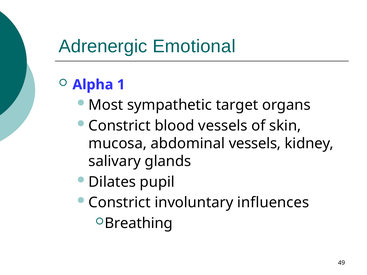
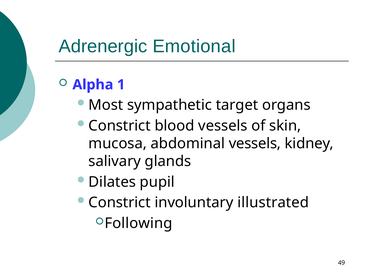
influences: influences -> illustrated
Breathing: Breathing -> Following
